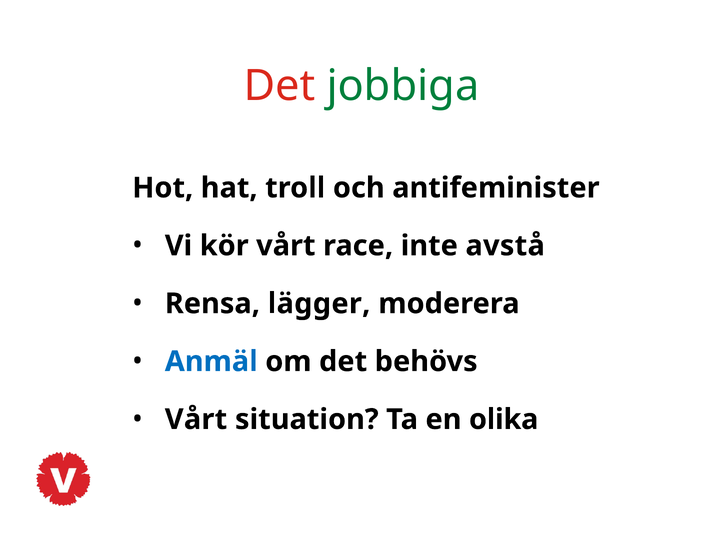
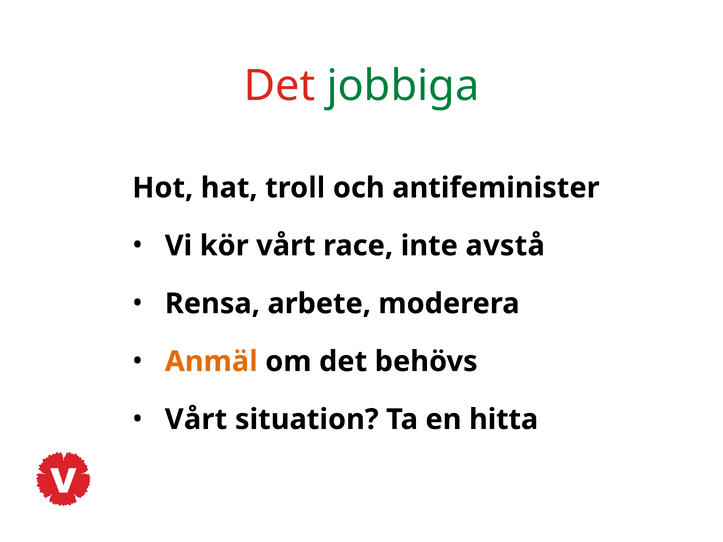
lägger: lägger -> arbete
Anmäl colour: blue -> orange
olika: olika -> hitta
